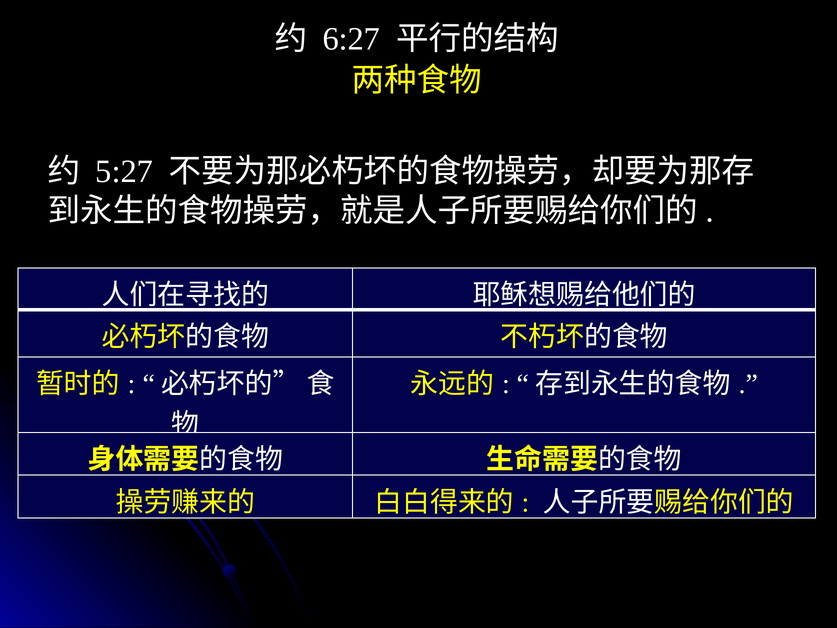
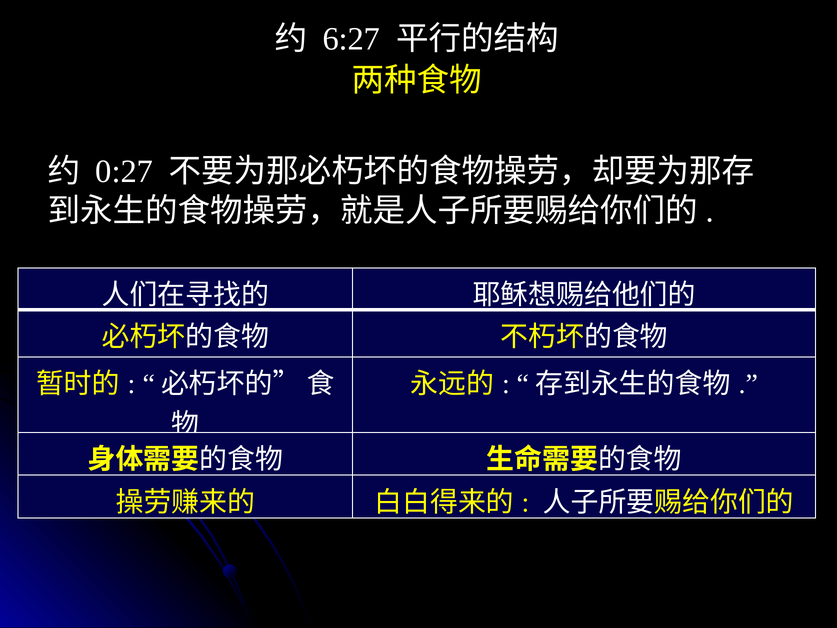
5:27: 5:27 -> 0:27
